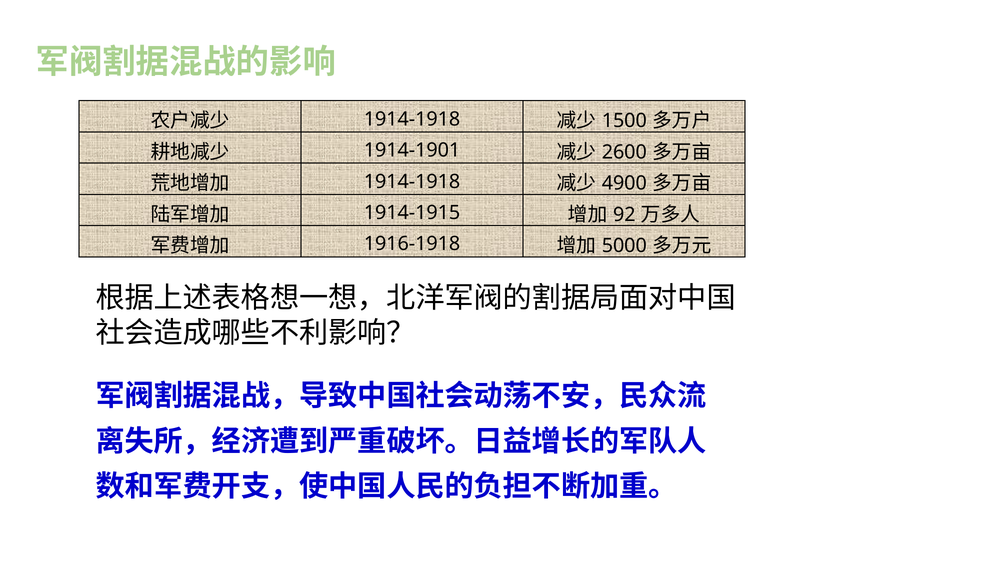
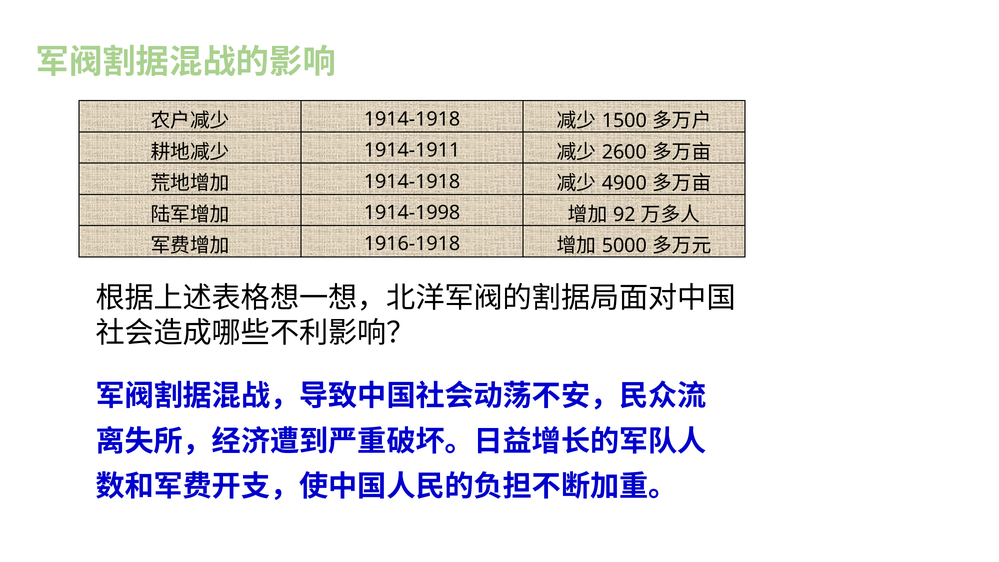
1914-1901: 1914-1901 -> 1914-1911
1914-1915: 1914-1915 -> 1914-1998
